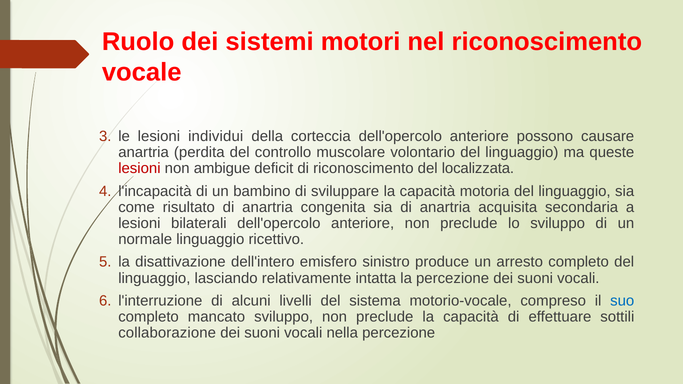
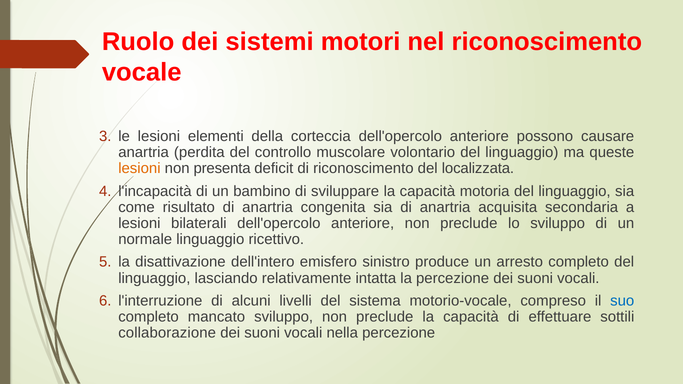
individui: individui -> elementi
lesioni at (139, 169) colour: red -> orange
ambigue: ambigue -> presenta
